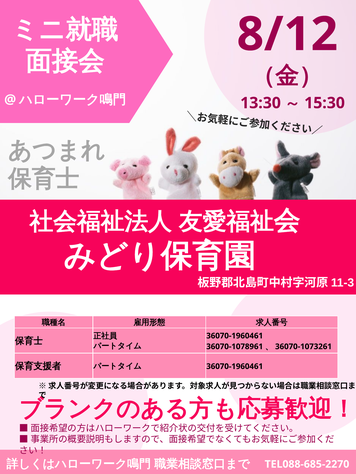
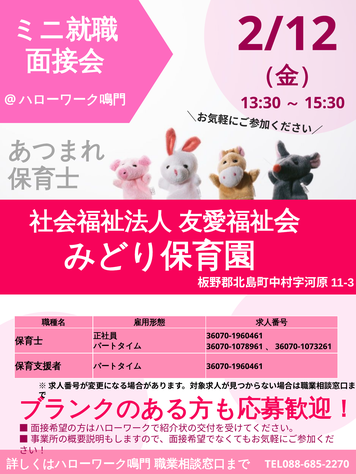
8/12: 8/12 -> 2/12
